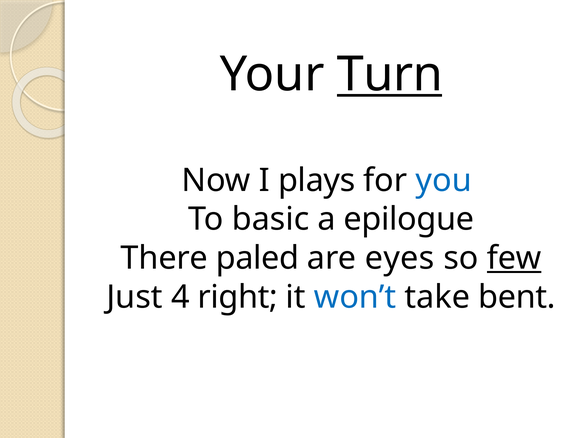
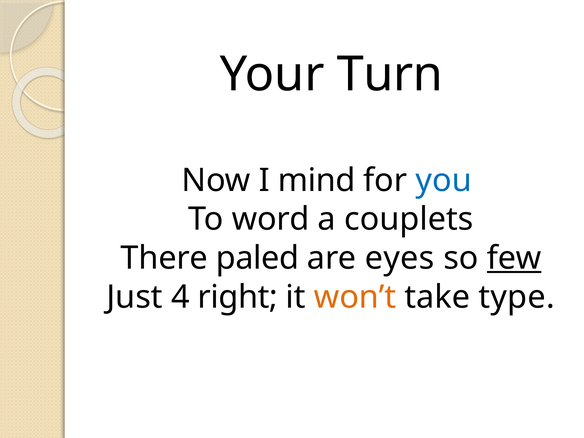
Turn underline: present -> none
plays: plays -> mind
basic: basic -> word
epilogue: epilogue -> couplets
won’t colour: blue -> orange
bent: bent -> type
